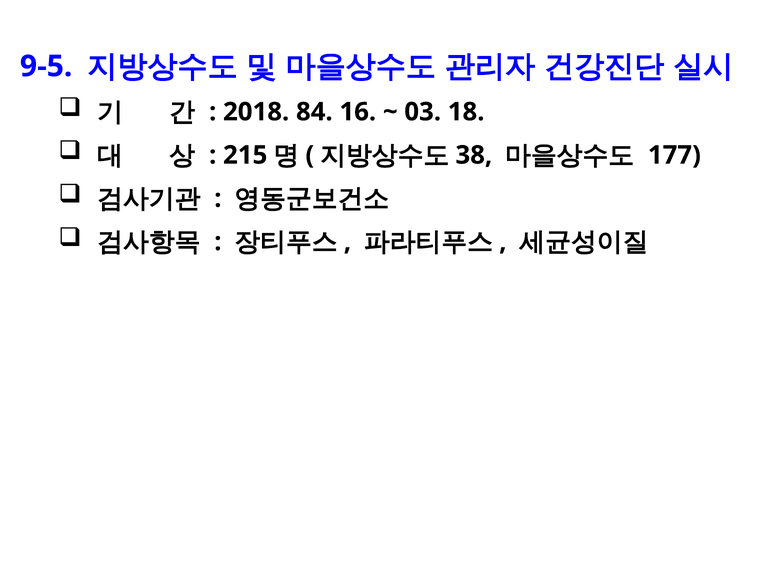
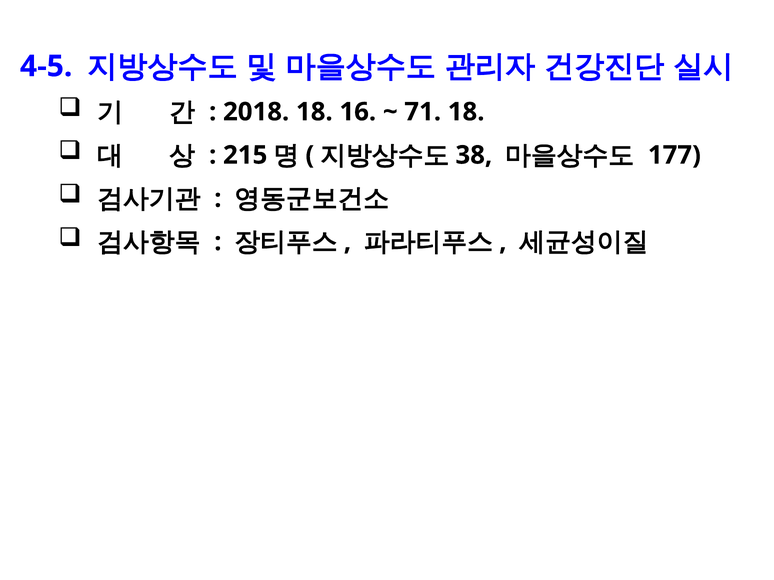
9-5: 9-5 -> 4-5
2018 84: 84 -> 18
03: 03 -> 71
